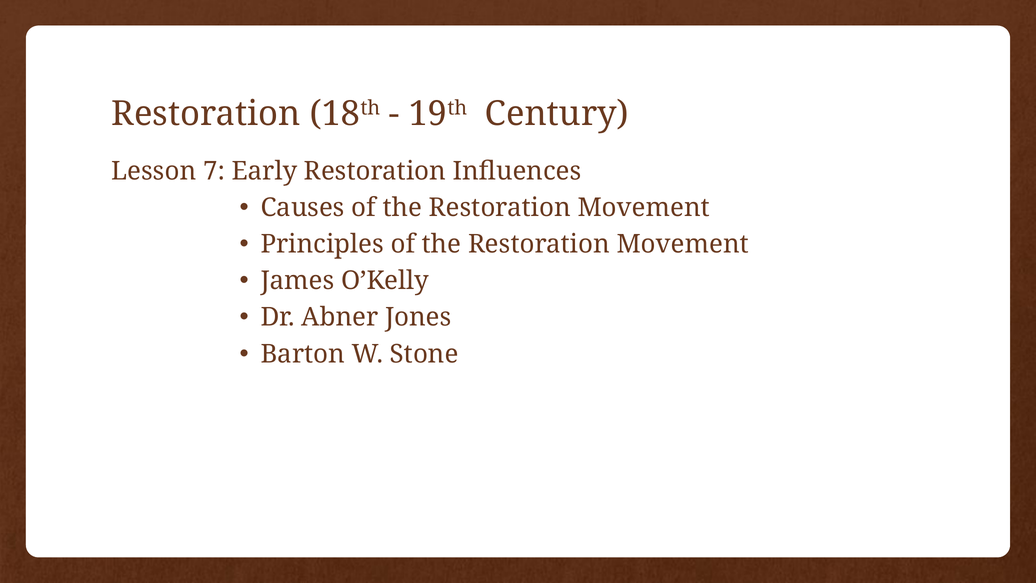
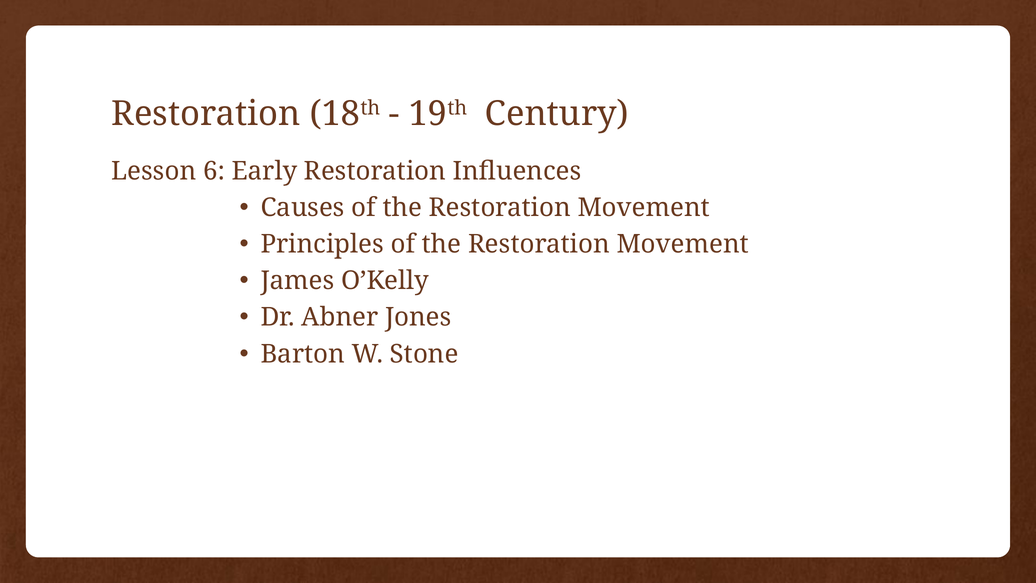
7: 7 -> 6
